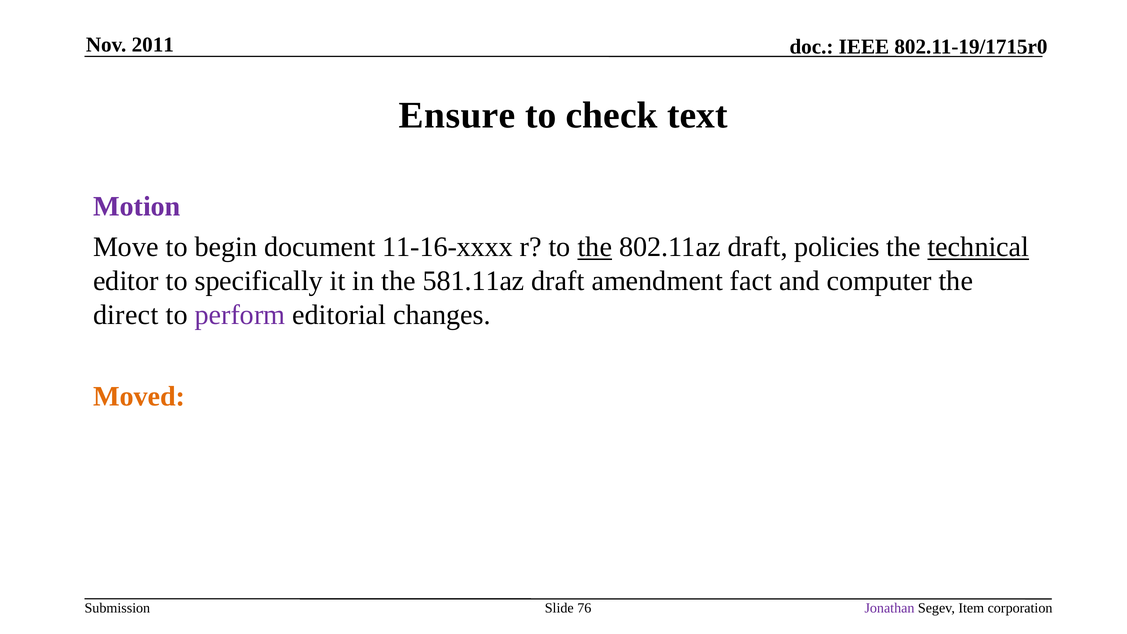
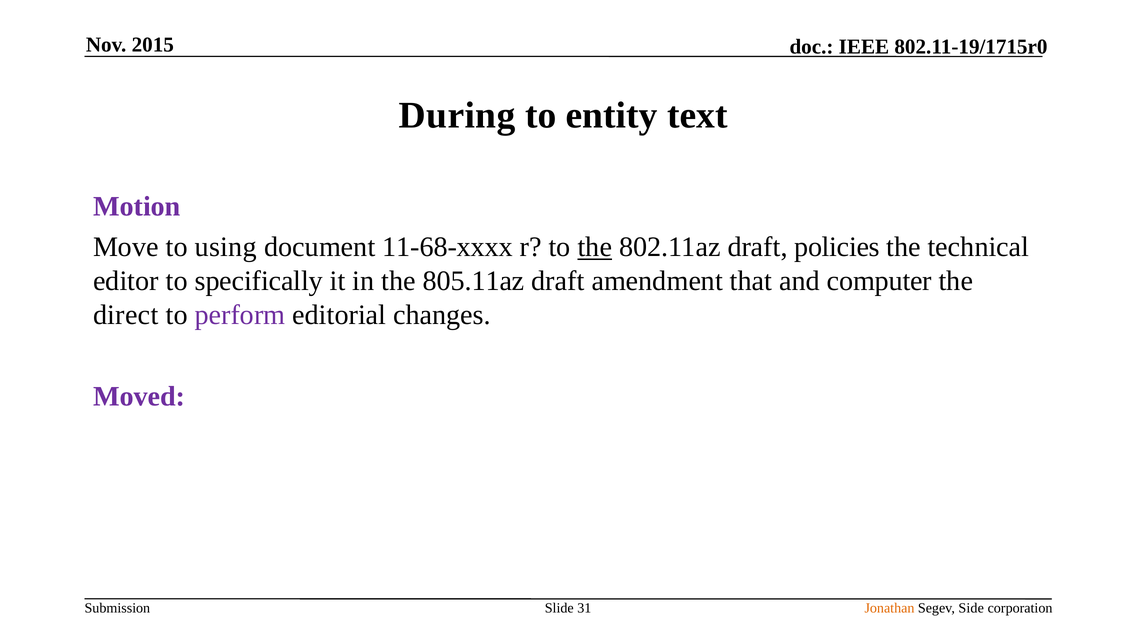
2011: 2011 -> 2015
Ensure: Ensure -> During
check: check -> entity
begin: begin -> using
11-16-xxxx: 11-16-xxxx -> 11-68-xxxx
technical underline: present -> none
581.11az: 581.11az -> 805.11az
fact: fact -> that
Moved colour: orange -> purple
76: 76 -> 31
Jonathan colour: purple -> orange
Item: Item -> Side
